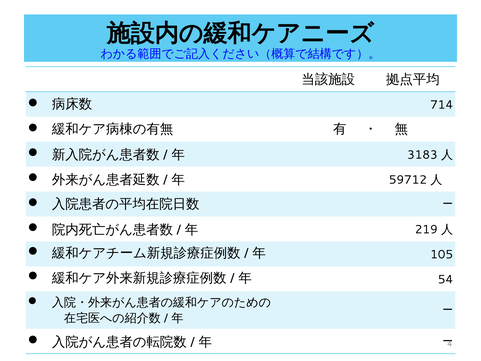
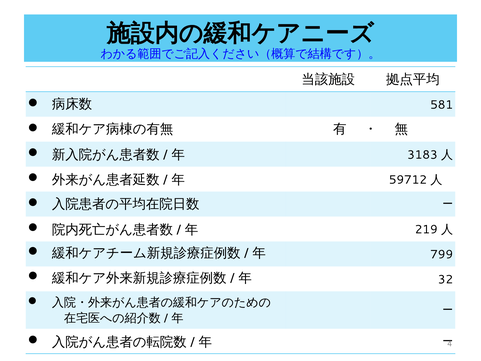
714: 714 -> 581
105: 105 -> 799
54: 54 -> 32
